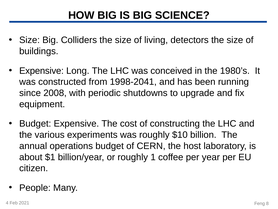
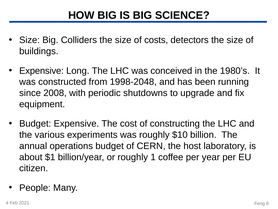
living: living -> costs
1998-2041: 1998-2041 -> 1998-2048
